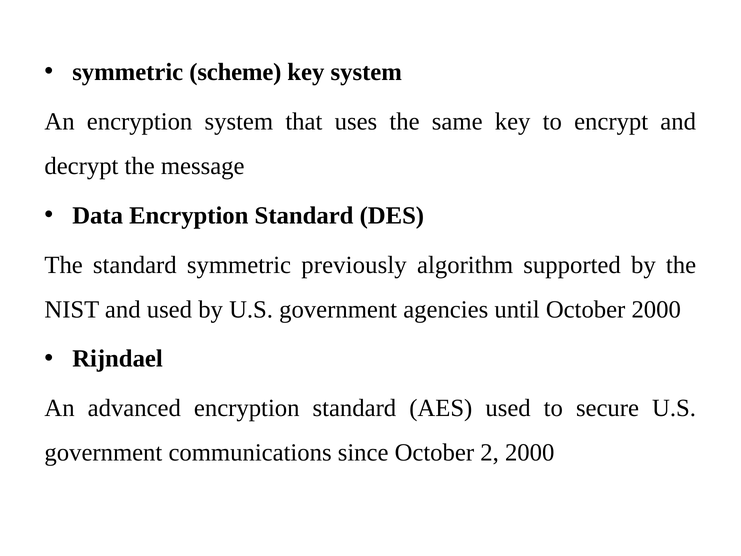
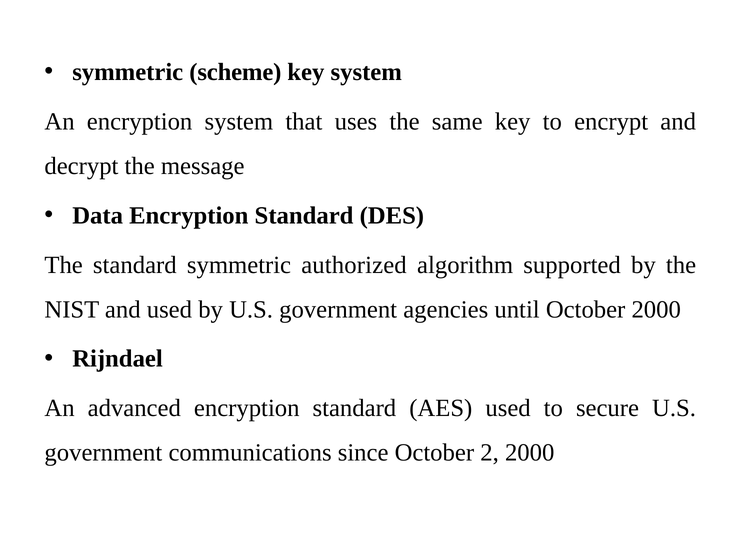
previously: previously -> authorized
